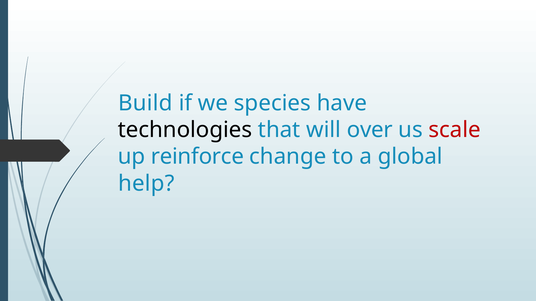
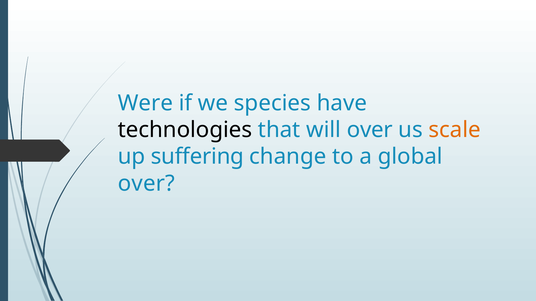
Build: Build -> Were
scale colour: red -> orange
reinforce: reinforce -> suffering
help at (146, 184): help -> over
